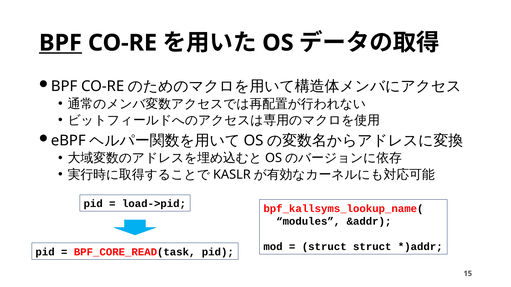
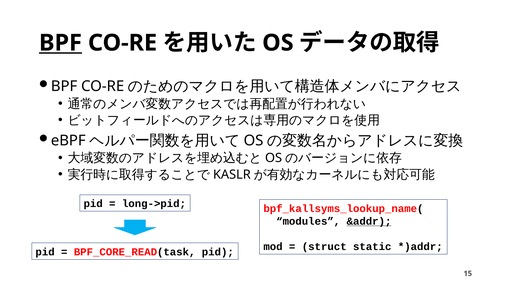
load->pid: load->pid -> long->pid
&addr underline: none -> present
struct struct: struct -> static
